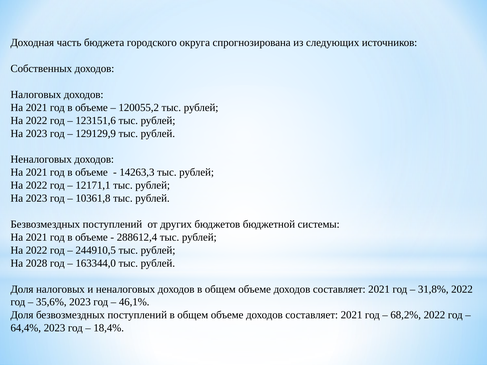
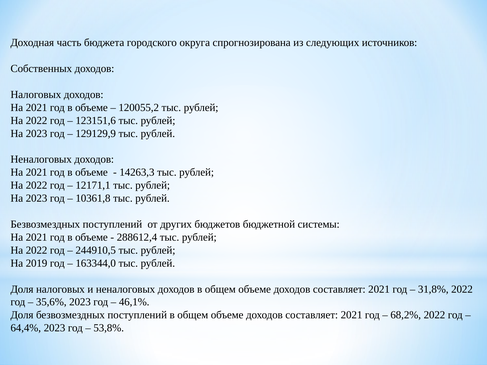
2028: 2028 -> 2019
18,4%: 18,4% -> 53,8%
